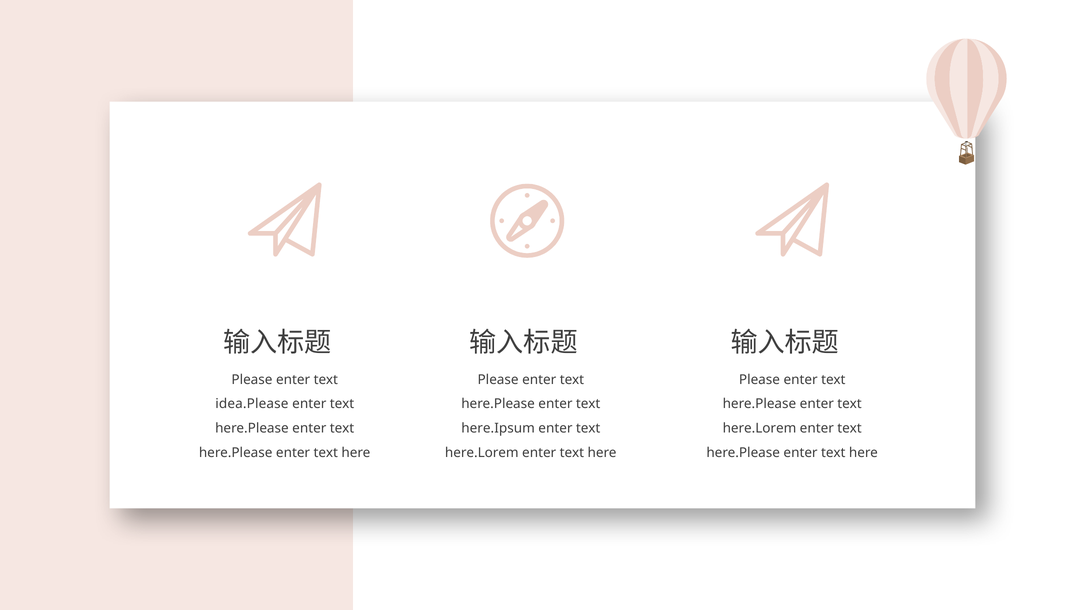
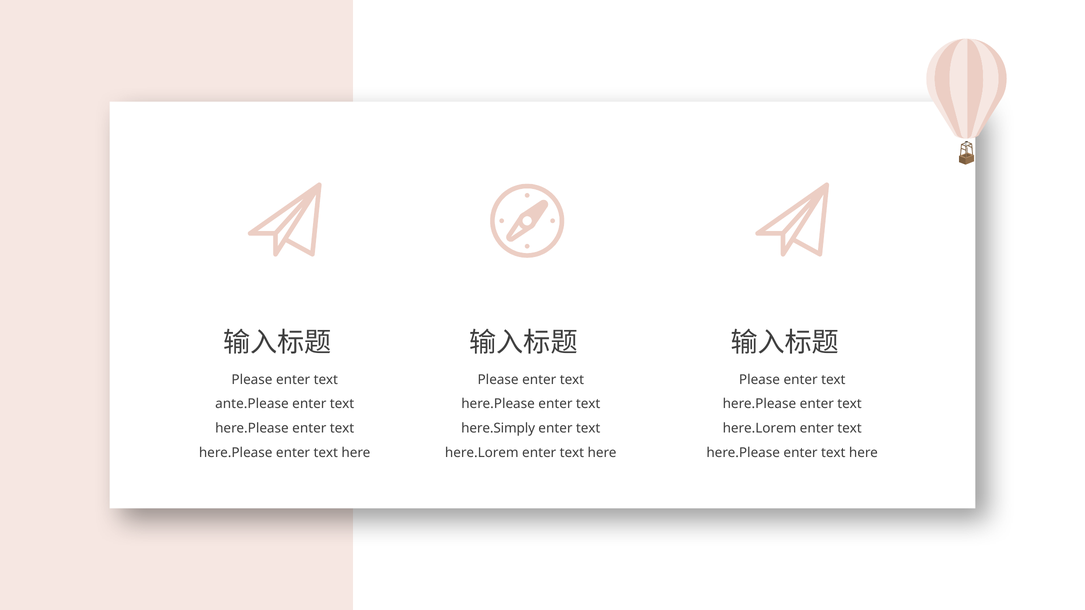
idea.Please: idea.Please -> ante.Please
here.Ipsum: here.Ipsum -> here.Simply
